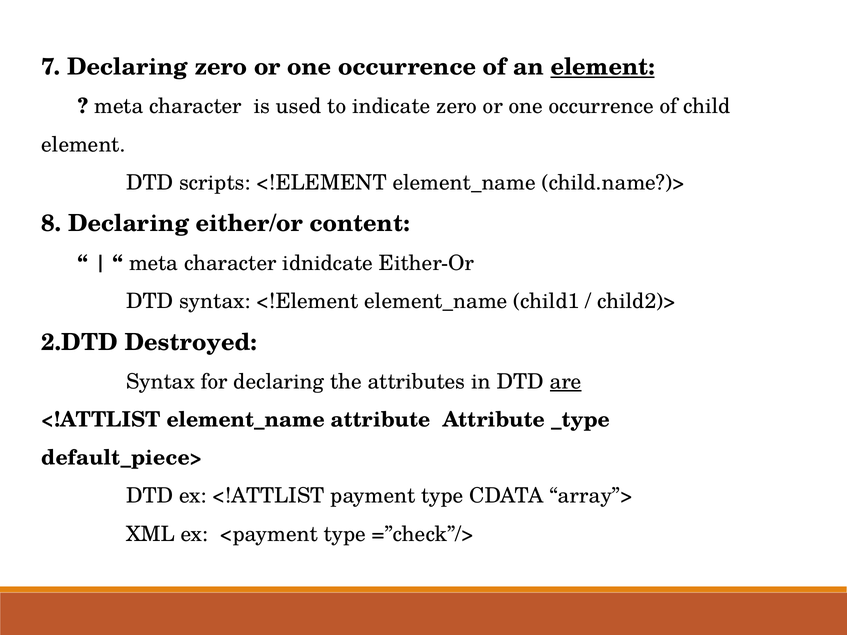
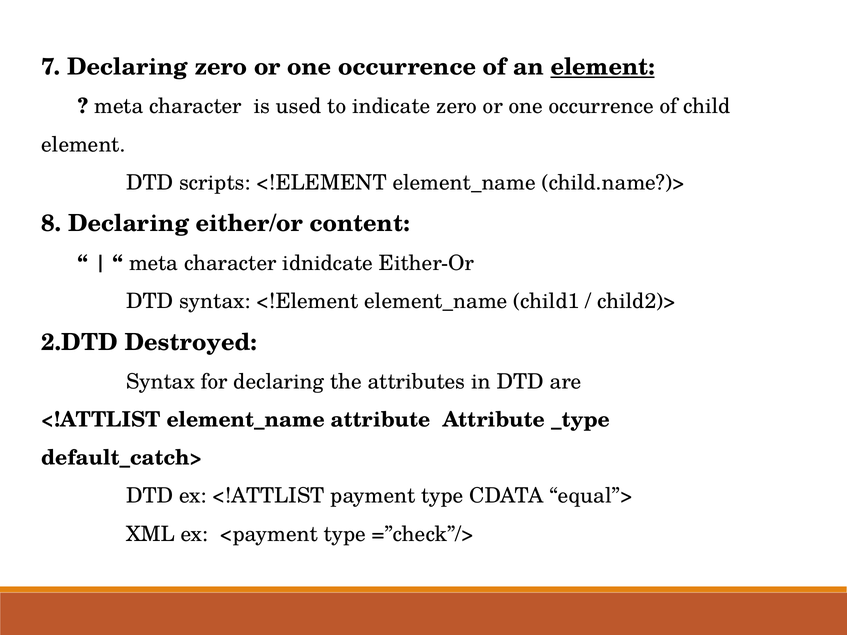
are underline: present -> none
default_piece>: default_piece> -> default_catch>
array”>: array”> -> equal”>
